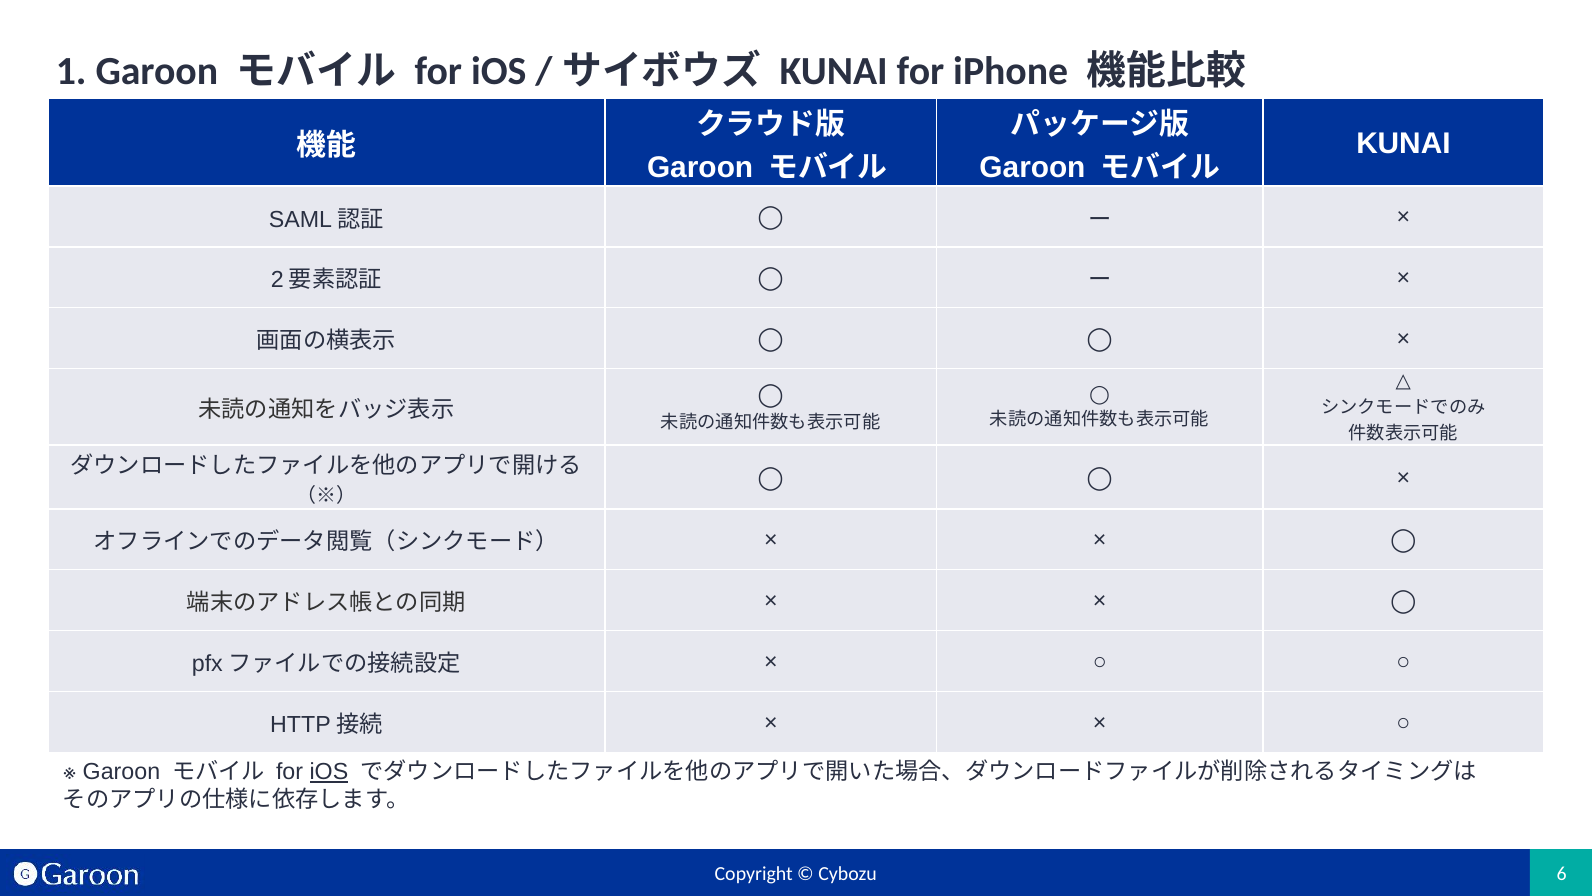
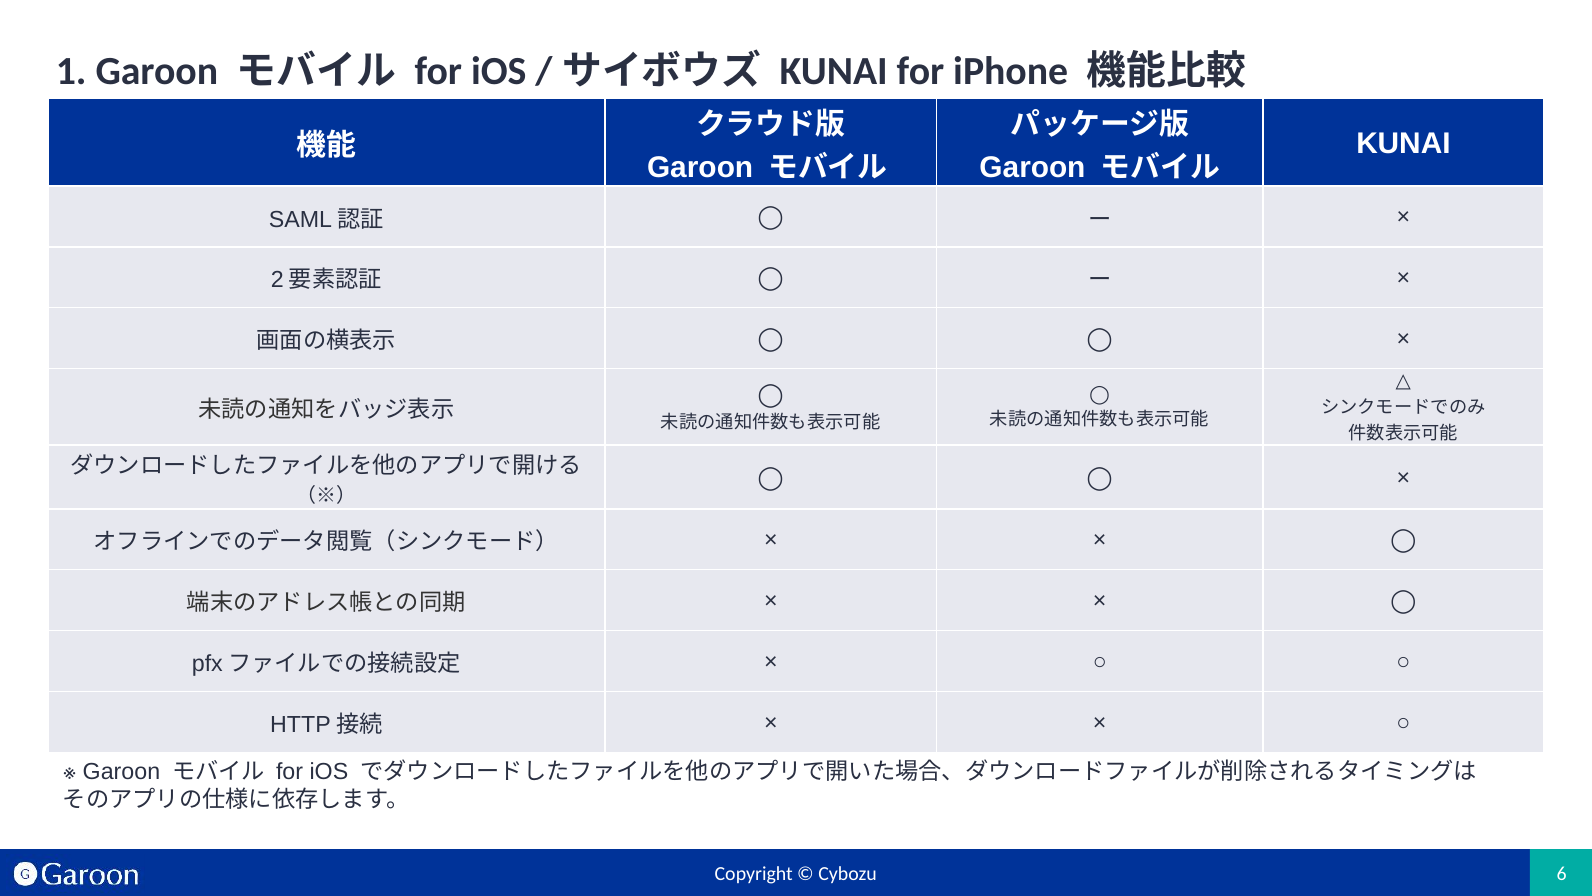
iOS at (329, 772) underline: present -> none
